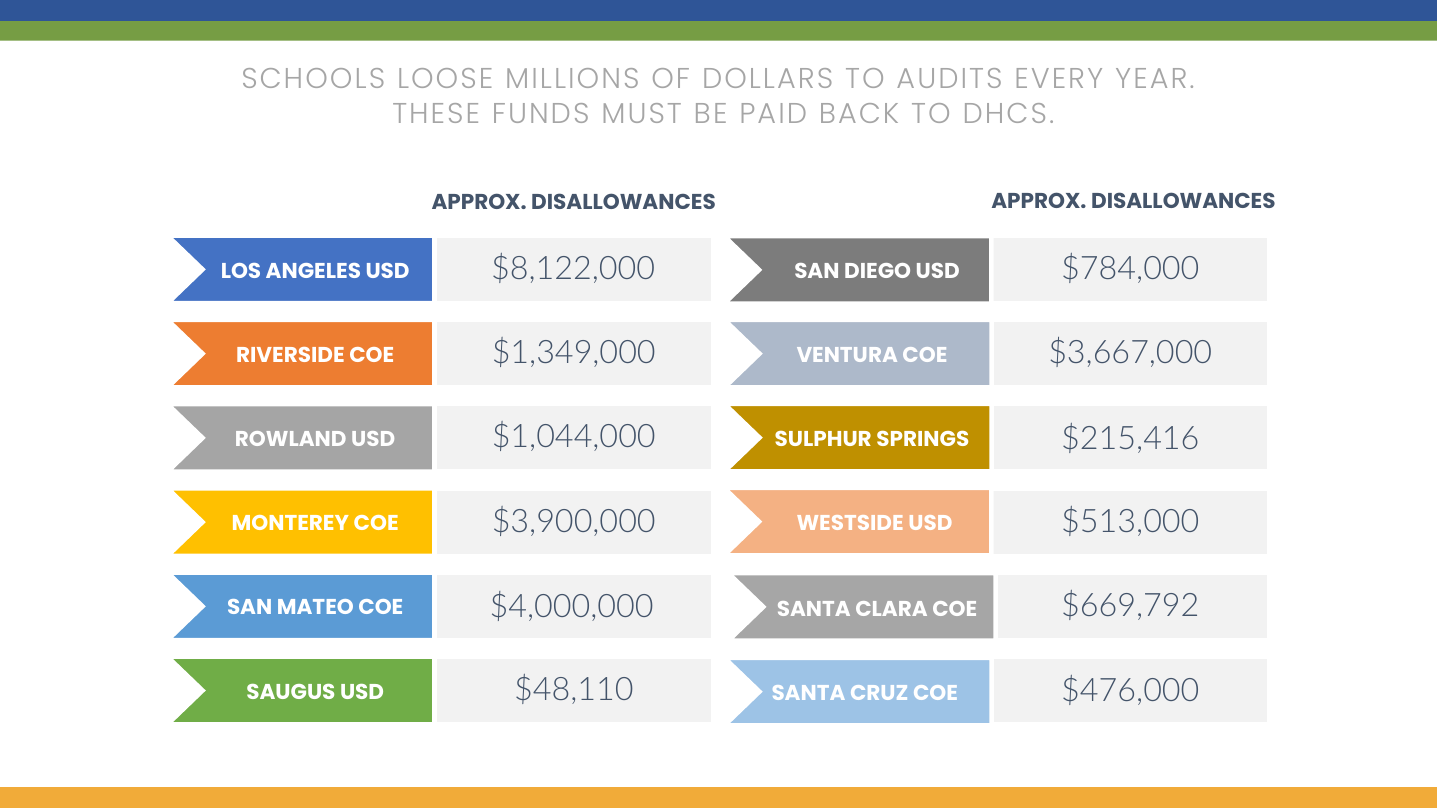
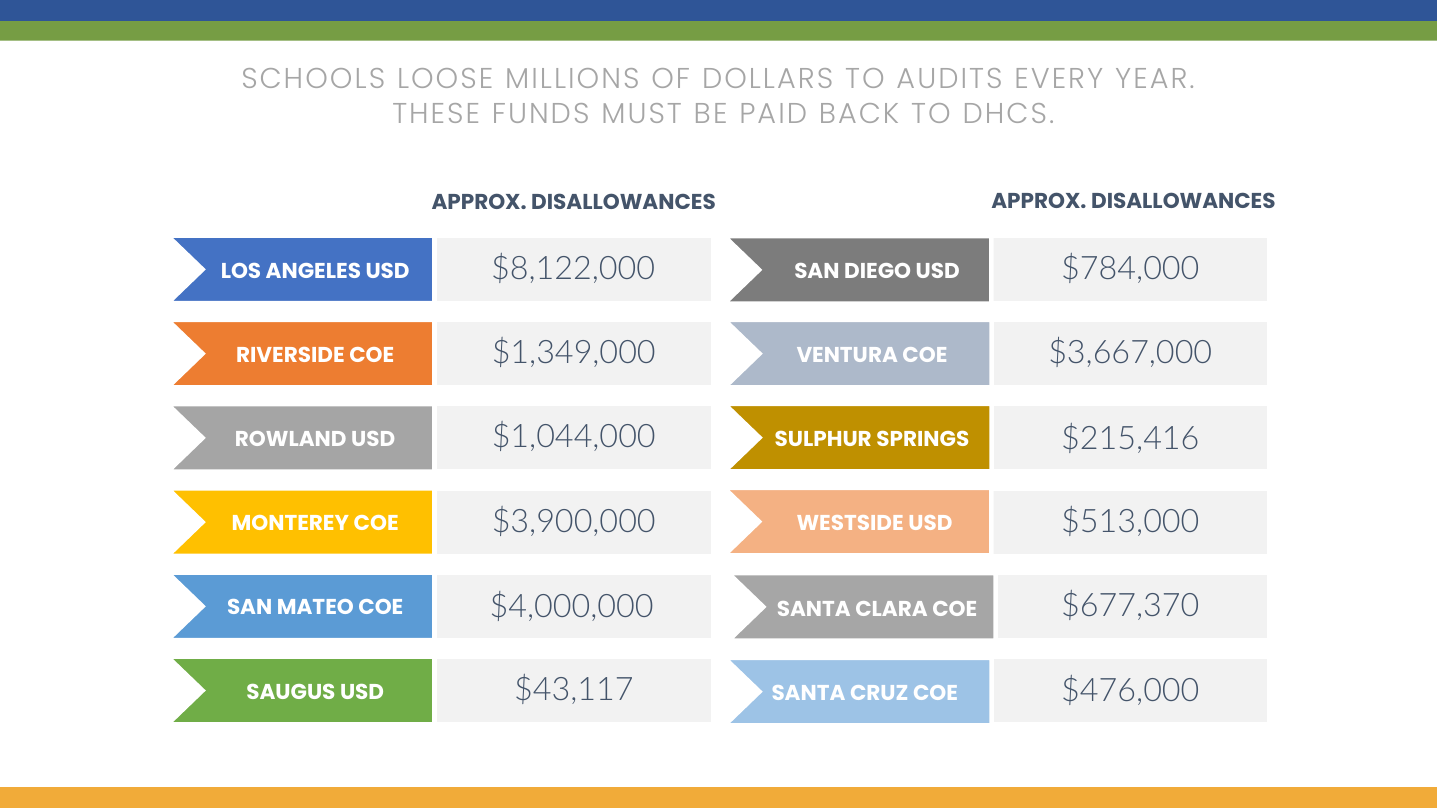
$669,792: $669,792 -> $677,370
$48,110: $48,110 -> $43,117
